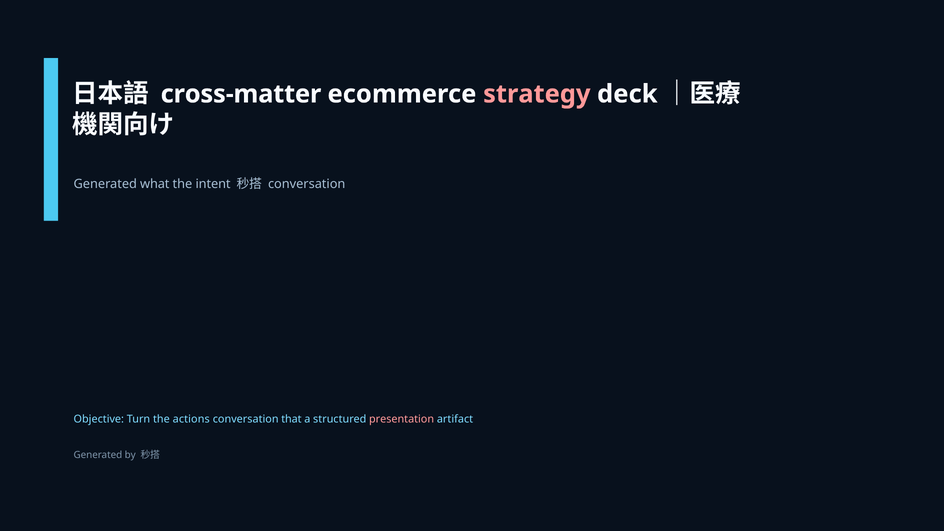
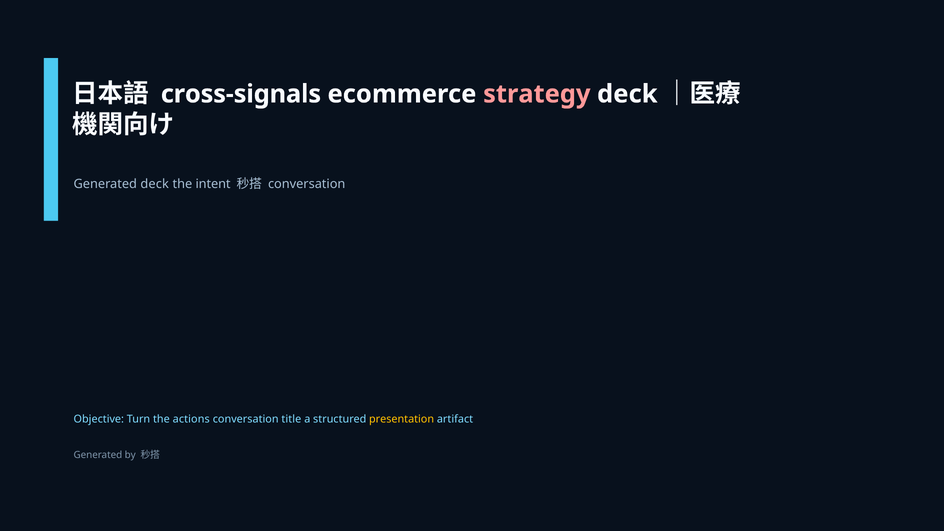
cross-matter: cross-matter -> cross-signals
Generated what: what -> deck
that: that -> title
presentation colour: pink -> yellow
